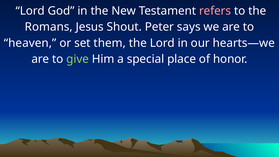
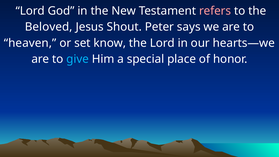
Romans: Romans -> Beloved
them: them -> know
give colour: light green -> light blue
